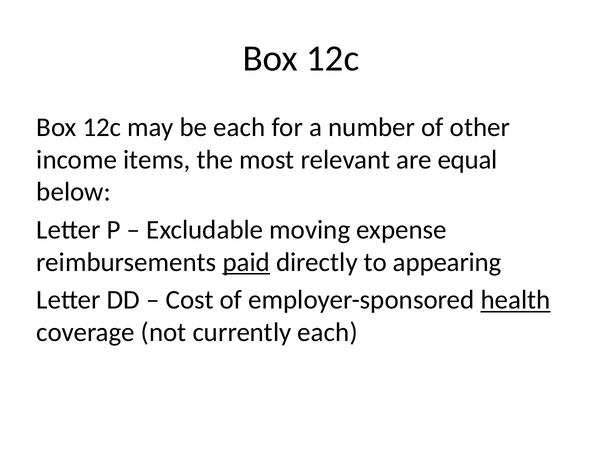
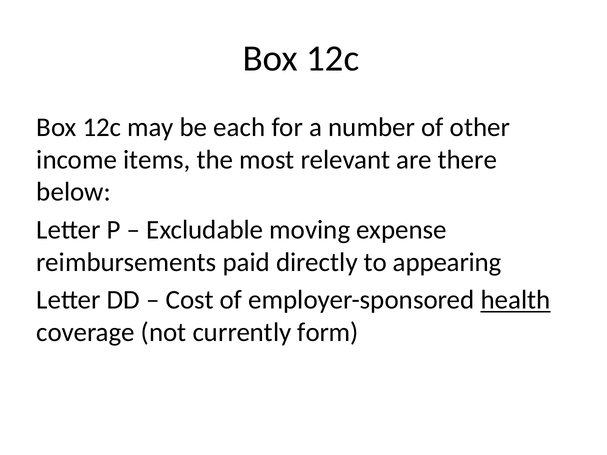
equal: equal -> there
paid underline: present -> none
currently each: each -> form
